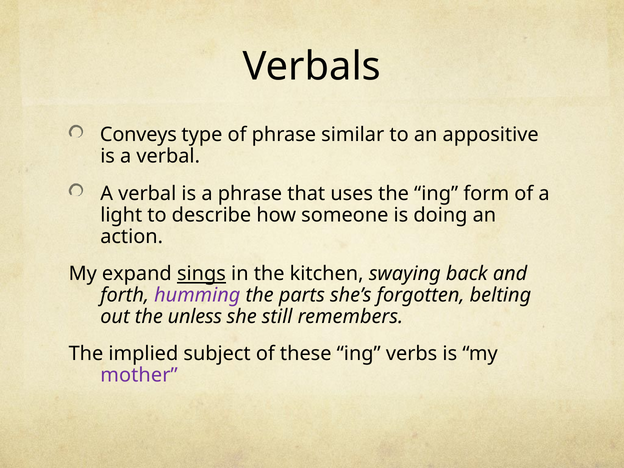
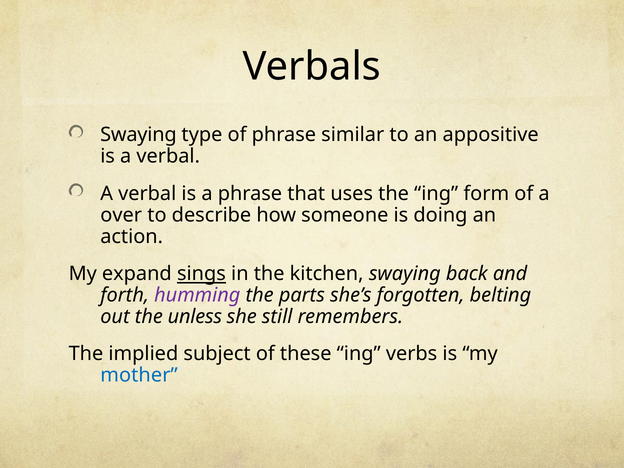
Conveys at (138, 135): Conveys -> Swaying
light: light -> over
mother colour: purple -> blue
